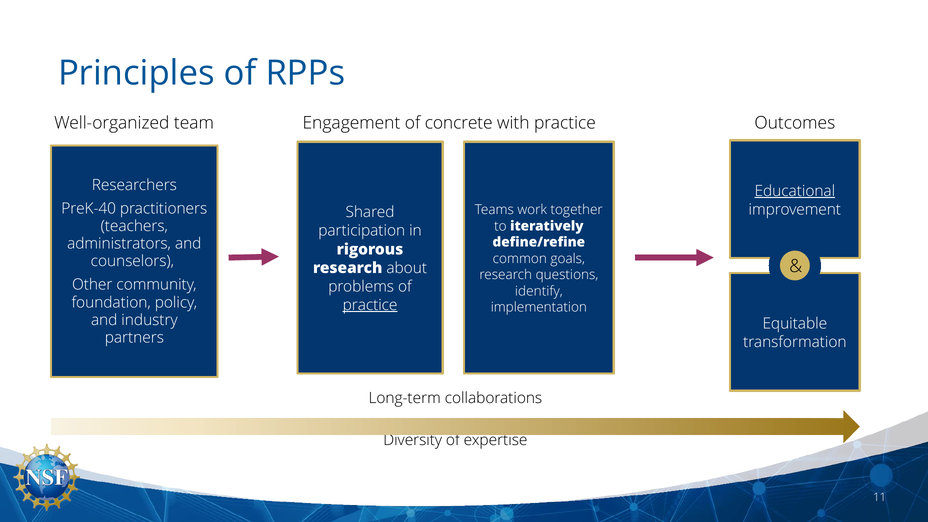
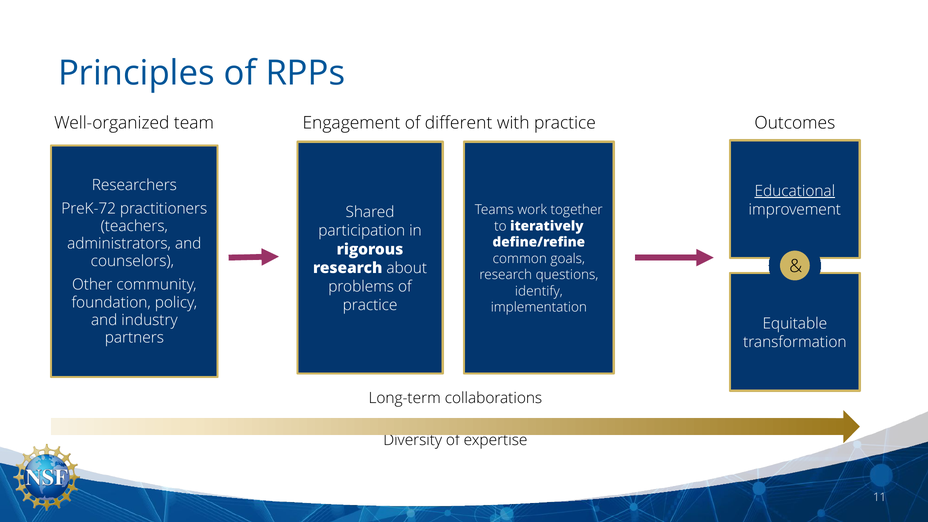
concrete: concrete -> different
PreK-40: PreK-40 -> PreK-72
practice at (370, 305) underline: present -> none
